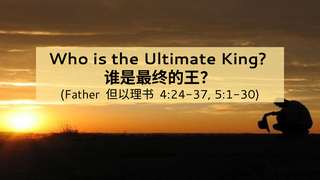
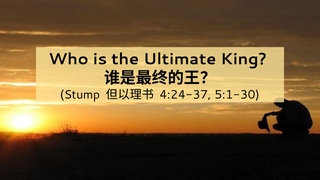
Father: Father -> Stump
